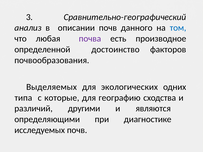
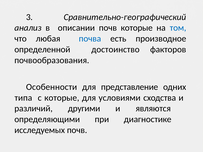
почв данного: данного -> которые
почва colour: purple -> blue
Выделяемых: Выделяемых -> Особенности
экологических: экологических -> представление
географию: географию -> условиями
